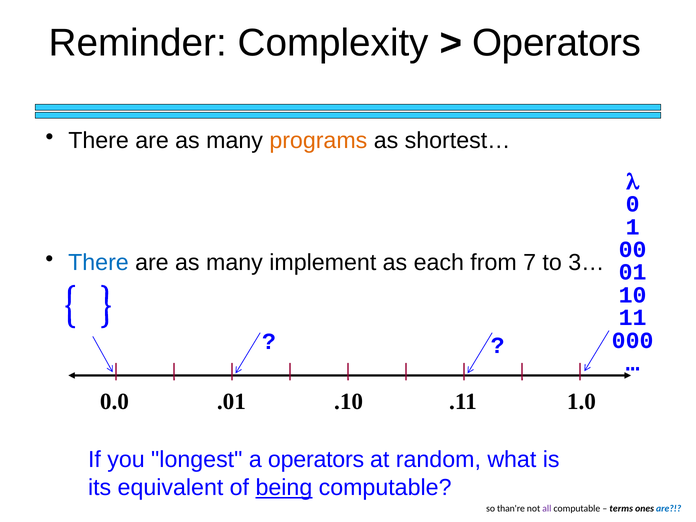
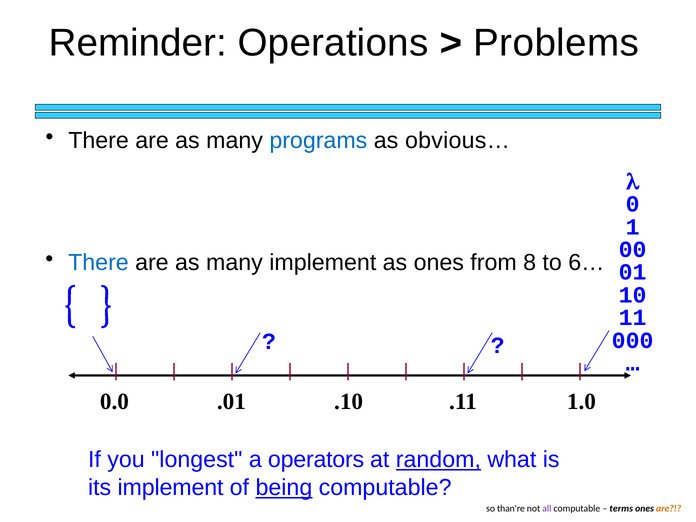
Complexity: Complexity -> Operations
Operators at (557, 43): Operators -> Problems
programs colour: orange -> blue
shortest…: shortest… -> obvious…
as each: each -> ones
7: 7 -> 8
3…: 3… -> 6…
random underline: none -> present
its equivalent: equivalent -> implement
are at (669, 509) colour: blue -> orange
